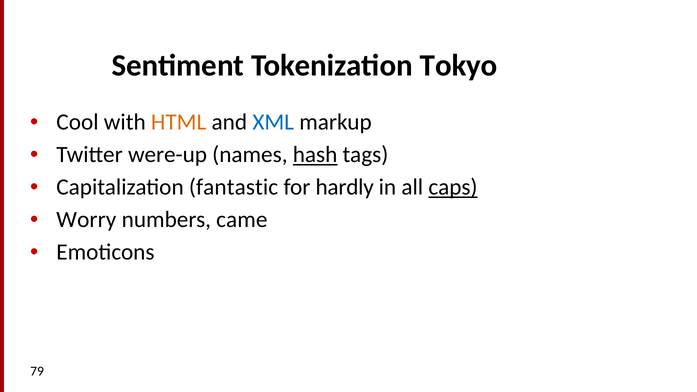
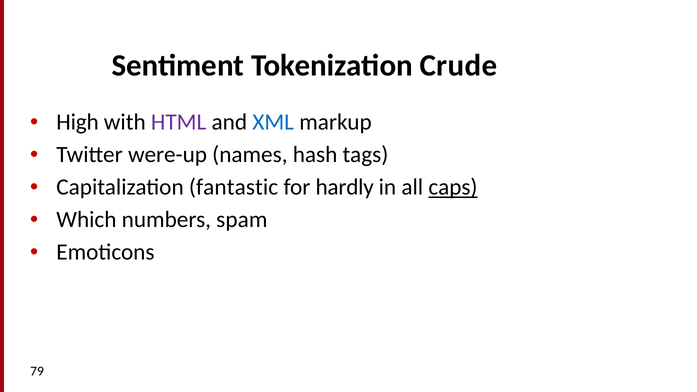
Tokyo: Tokyo -> Crude
Cool: Cool -> High
HTML colour: orange -> purple
hash underline: present -> none
Worry: Worry -> Which
came: came -> spam
